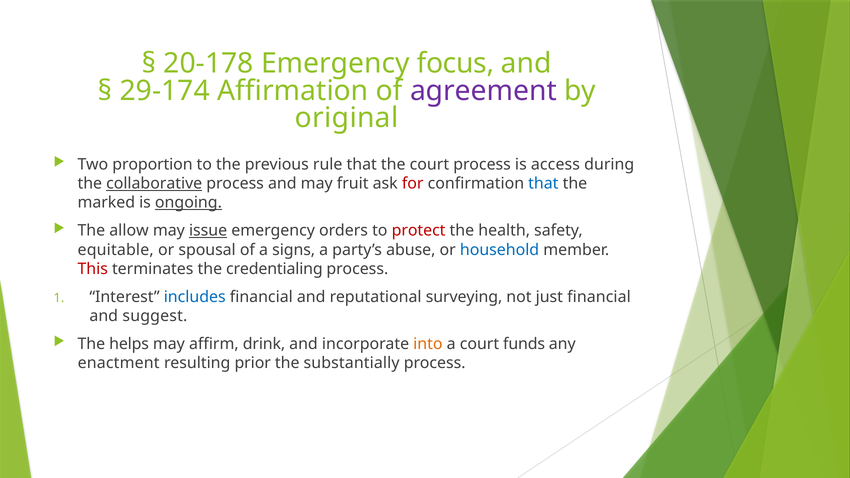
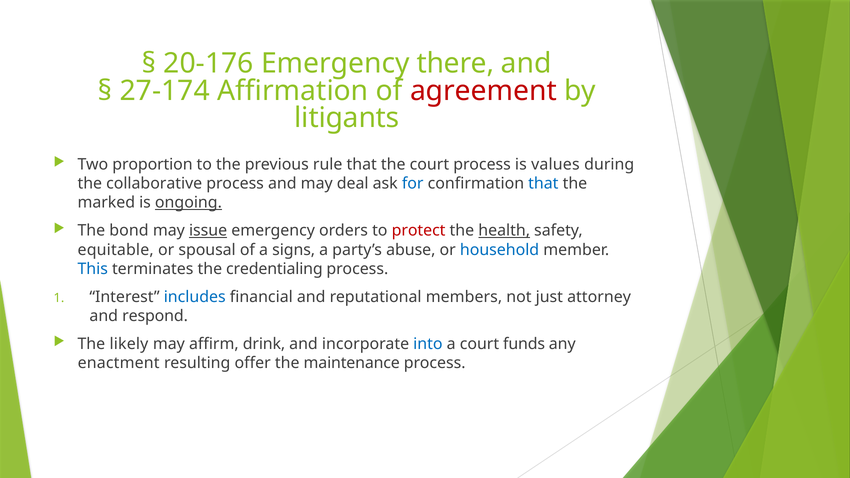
20-178: 20-178 -> 20-176
focus: focus -> there
29-174: 29-174 -> 27-174
agreement colour: purple -> red
original: original -> litigants
access: access -> values
collaborative underline: present -> none
fruit: fruit -> deal
for colour: red -> blue
allow: allow -> bond
health underline: none -> present
This colour: red -> blue
surveying: surveying -> members
just financial: financial -> attorney
suggest: suggest -> respond
helps: helps -> likely
into colour: orange -> blue
prior: prior -> offer
substantially: substantially -> maintenance
